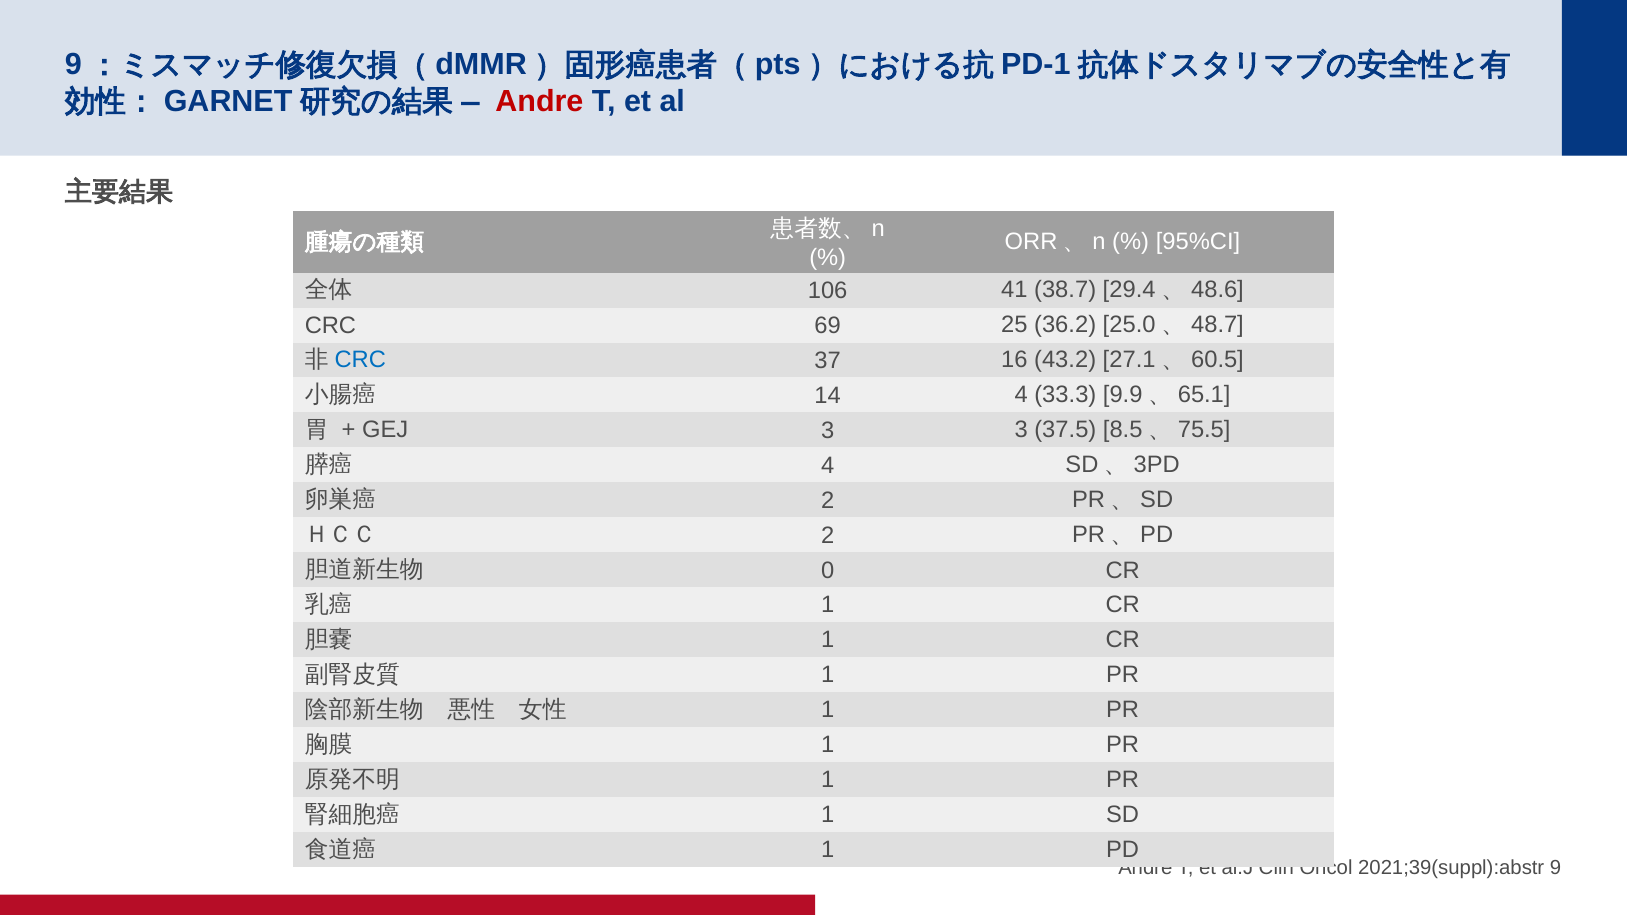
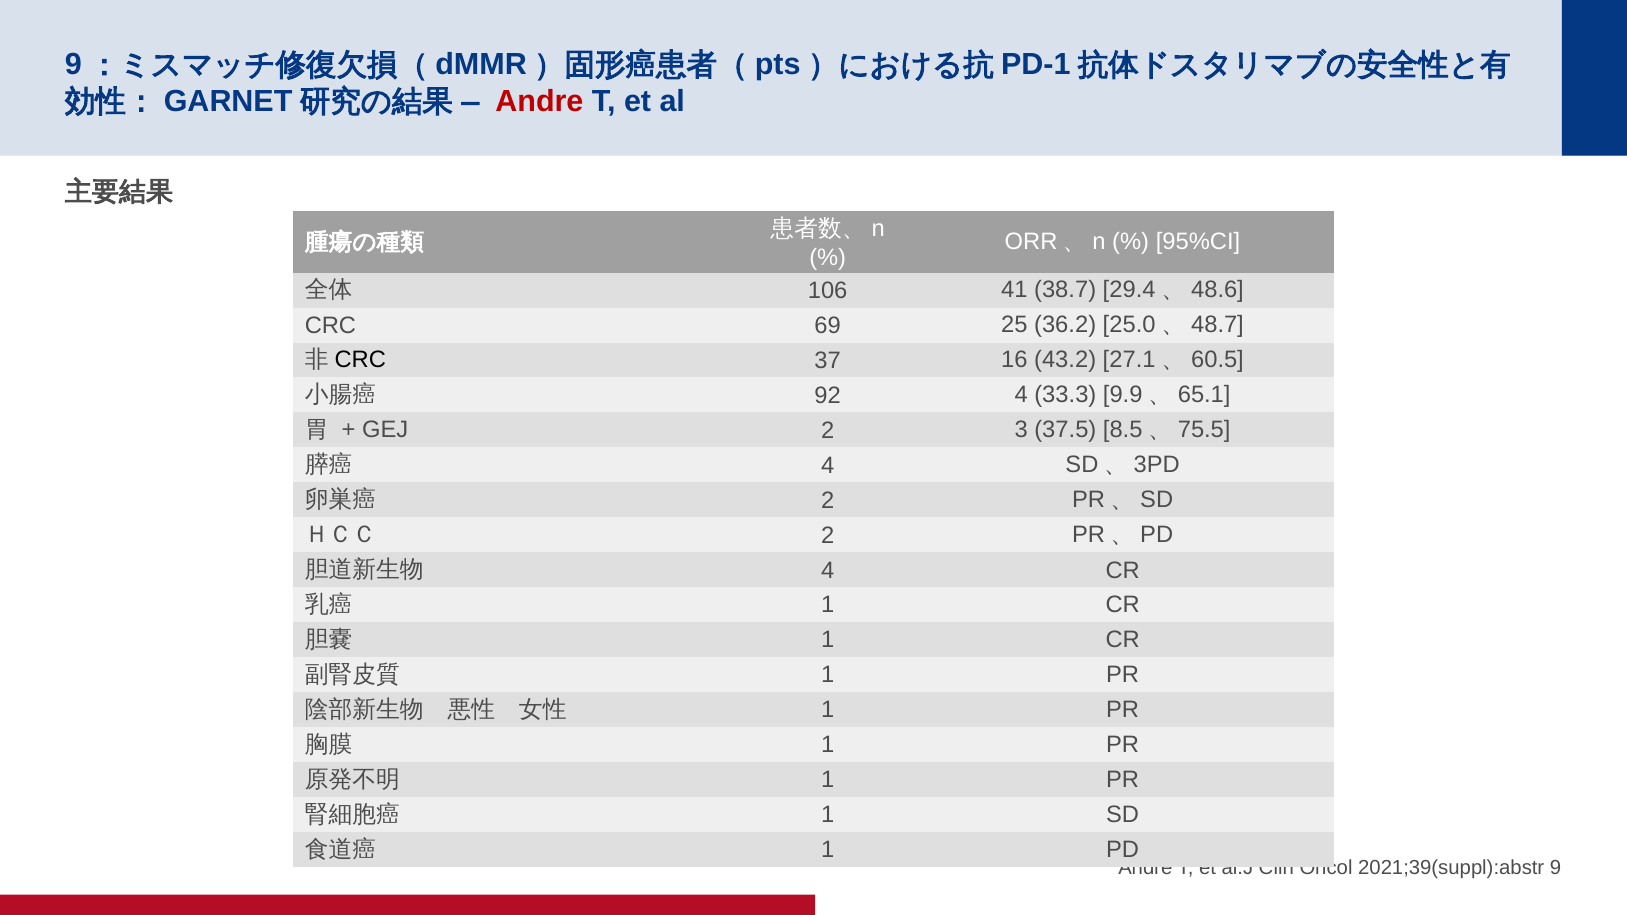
CRC at (360, 360) colour: blue -> black
14: 14 -> 92
GEJ 3: 3 -> 2
0 at (828, 570): 0 -> 4
